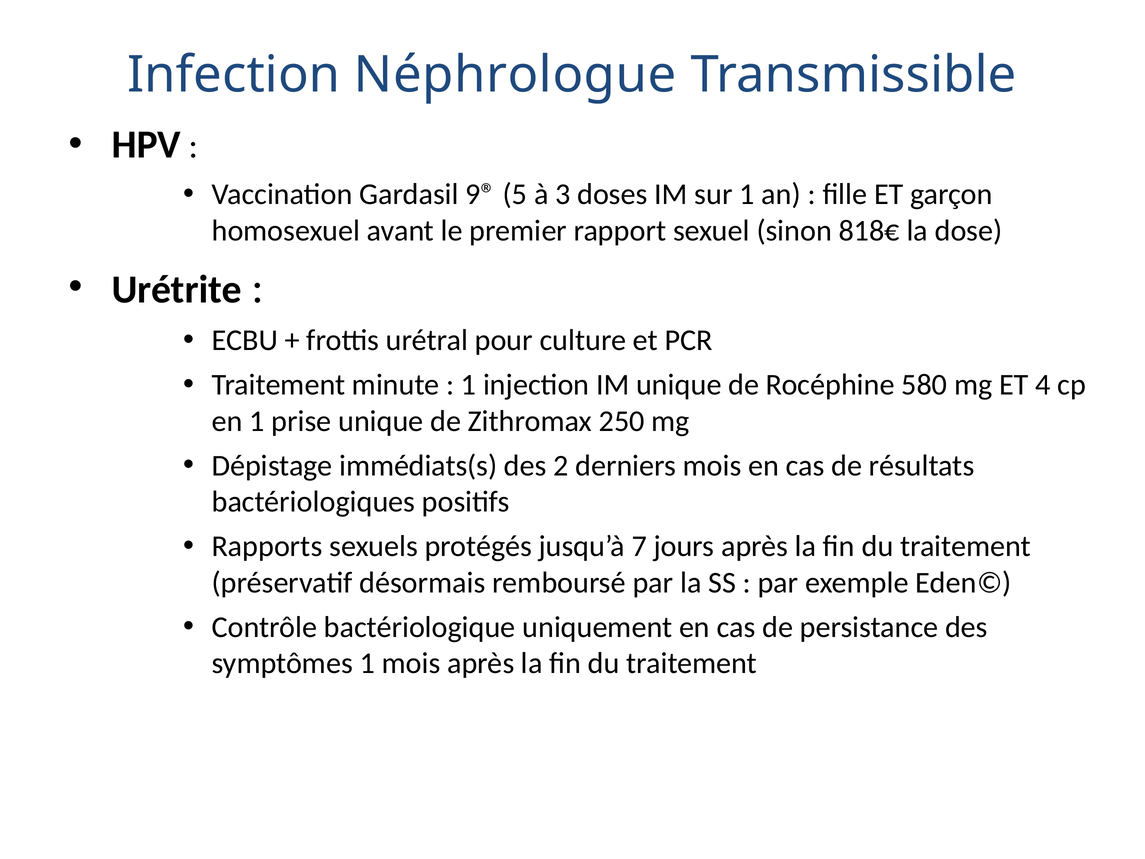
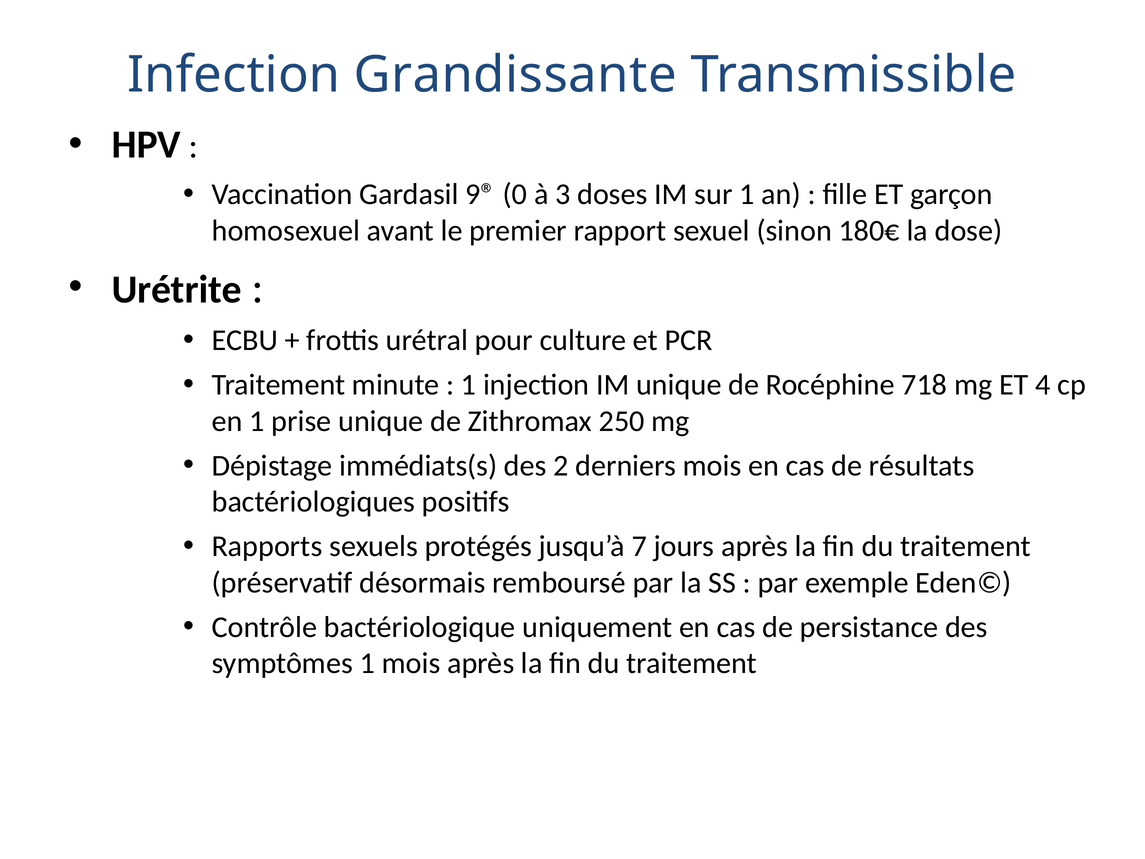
Néphrologue: Néphrologue -> Grandissante
5: 5 -> 0
818€: 818€ -> 180€
580: 580 -> 718
